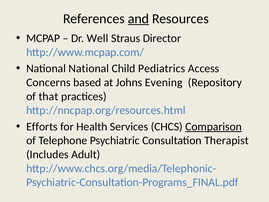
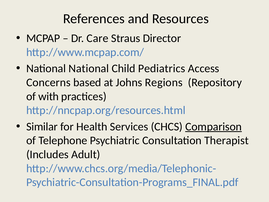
and underline: present -> none
Well: Well -> Care
Evening: Evening -> Regions
that: that -> with
Efforts: Efforts -> Similar
